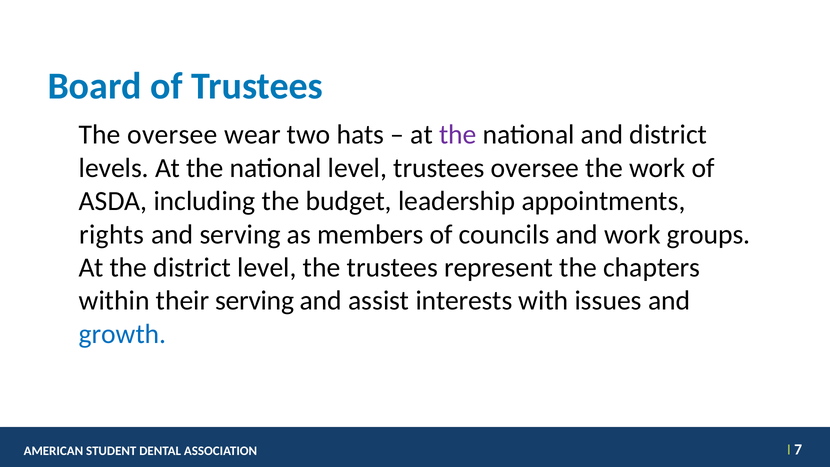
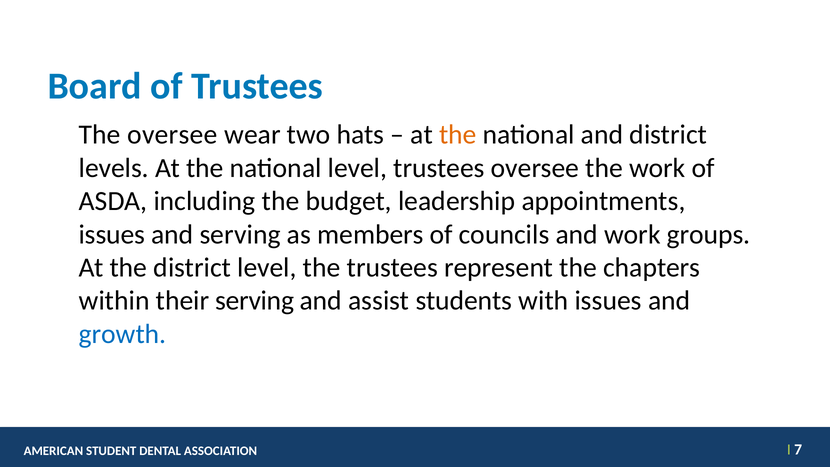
the at (458, 135) colour: purple -> orange
rights at (112, 234): rights -> issues
interests: interests -> students
